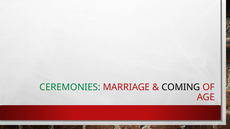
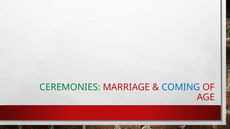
COMING colour: black -> blue
